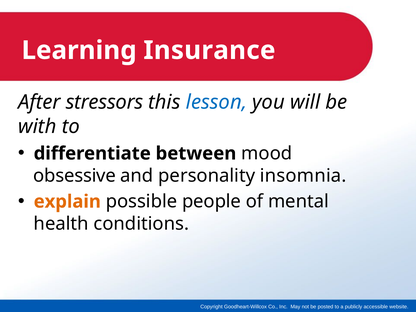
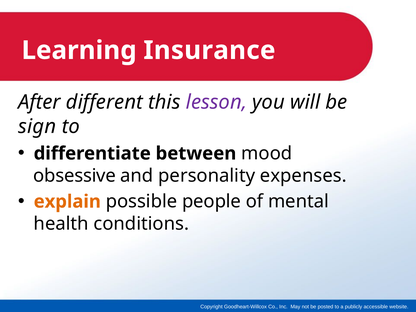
stressors: stressors -> different
lesson colour: blue -> purple
with: with -> sign
insomnia: insomnia -> expenses
